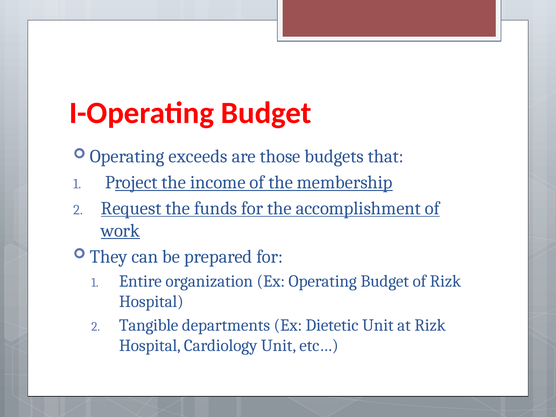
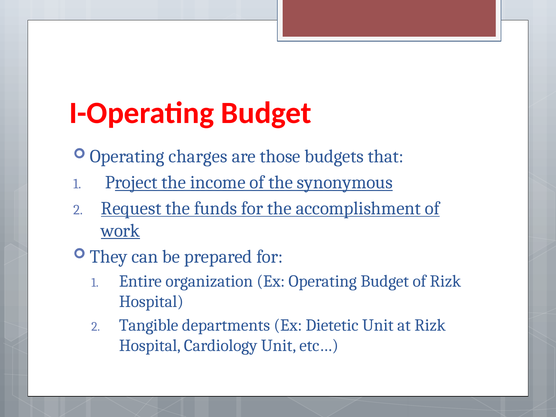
exceeds: exceeds -> charges
membership: membership -> synonymous
